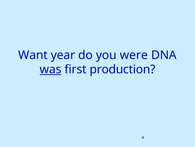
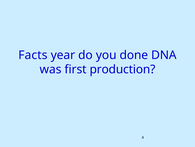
Want: Want -> Facts
were: were -> done
was underline: present -> none
